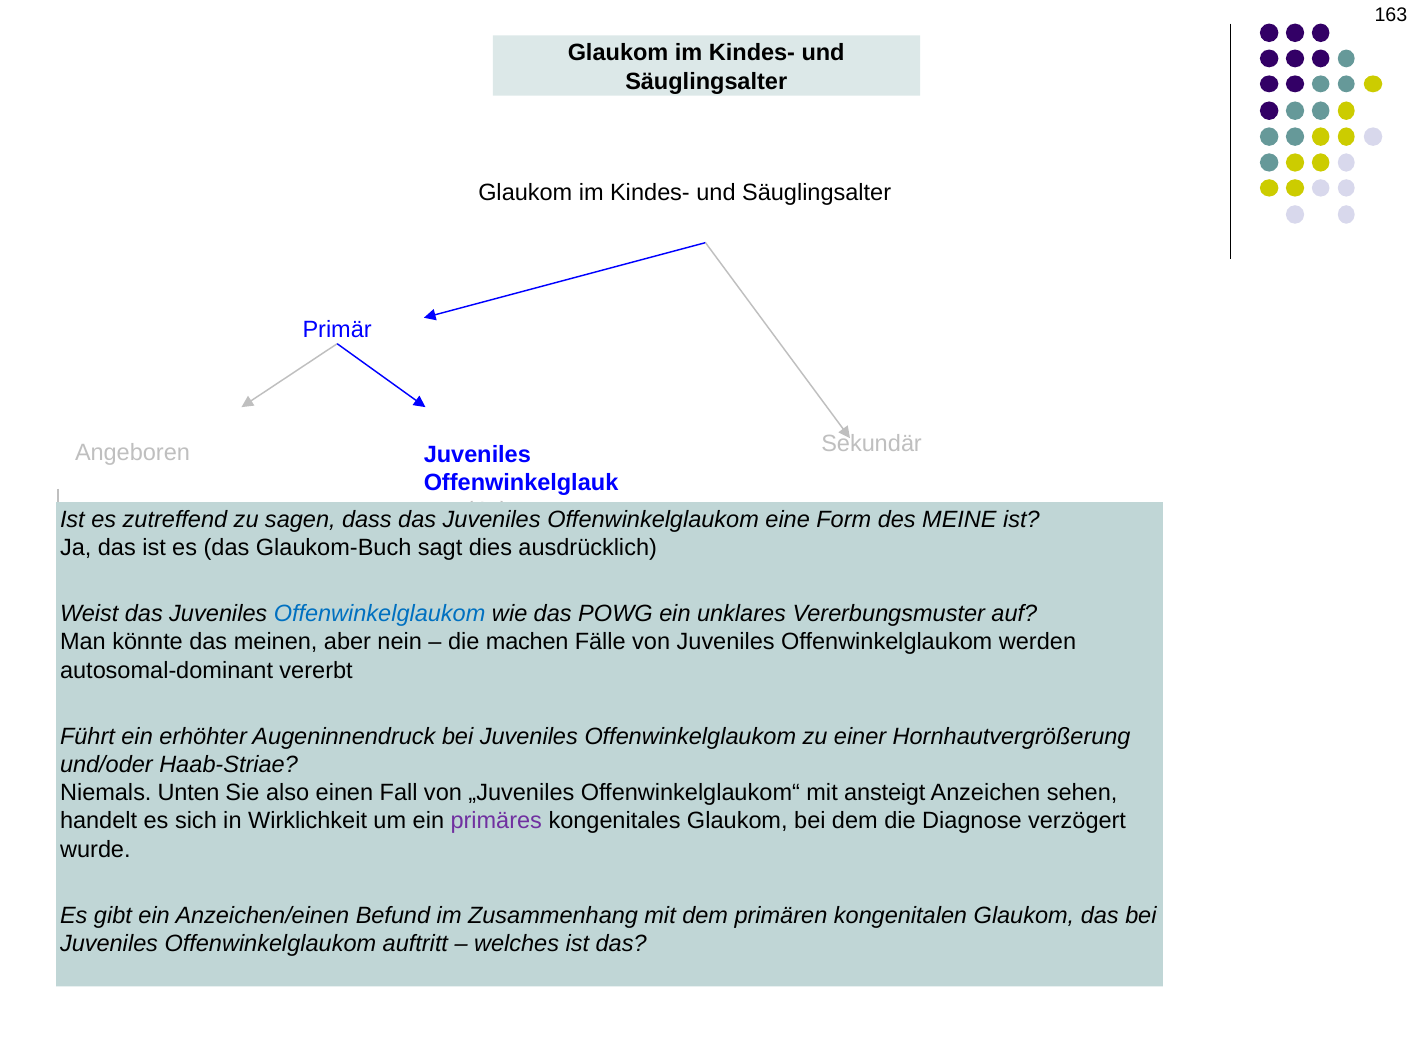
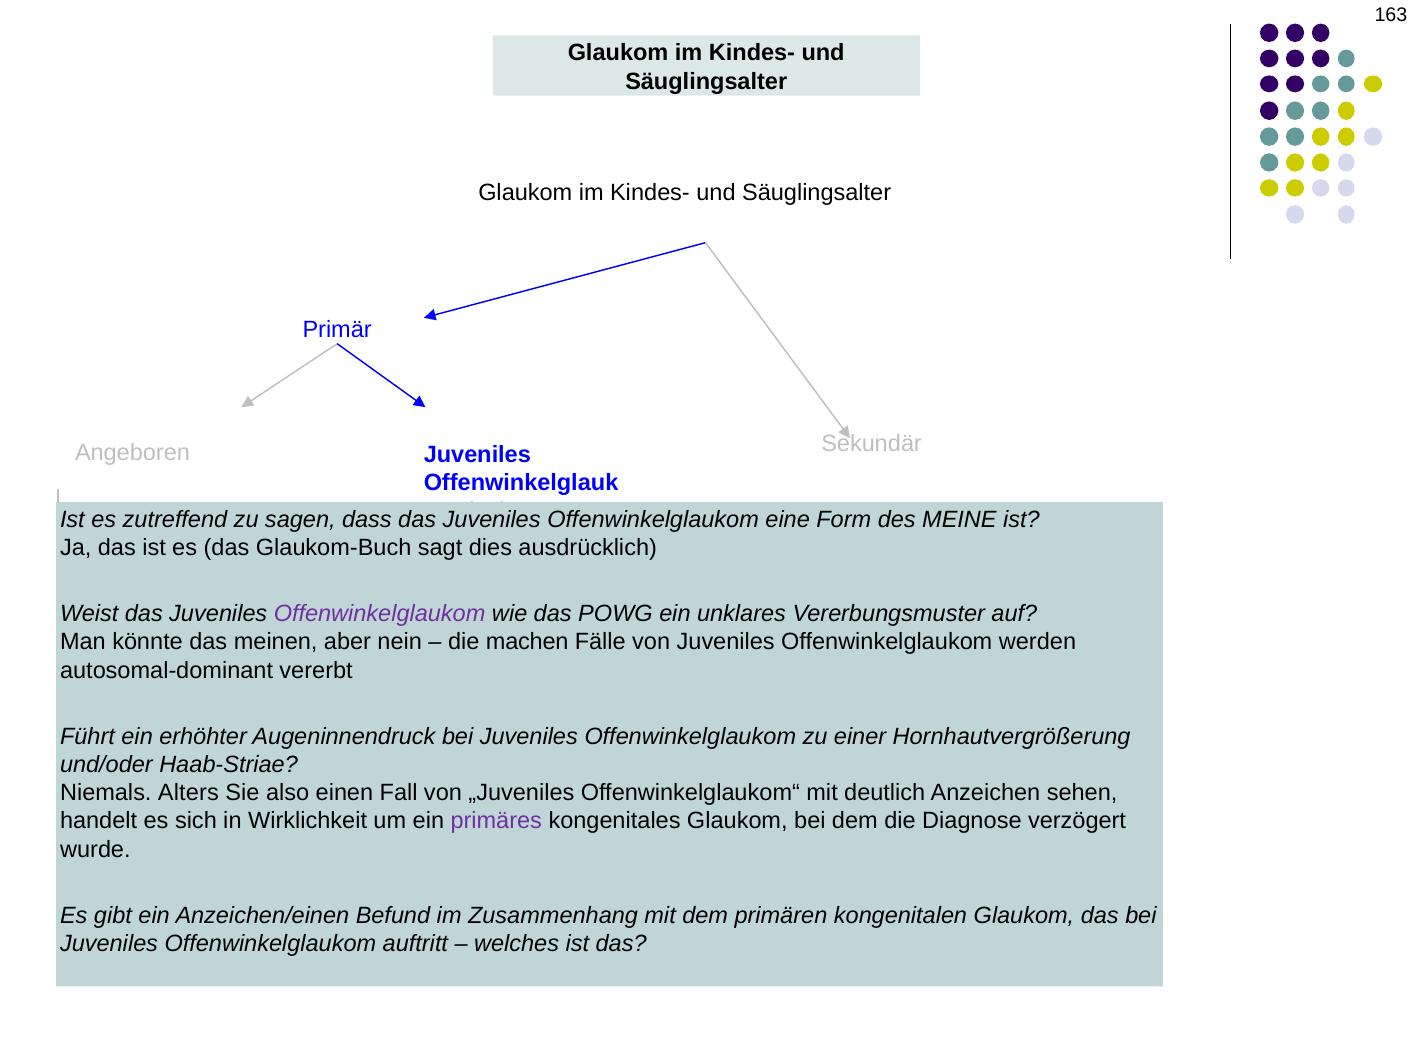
Offenwinkelglaukom at (380, 614) colour: blue -> purple
Unten: Unten -> Alters
ansteigt: ansteigt -> deutlich
